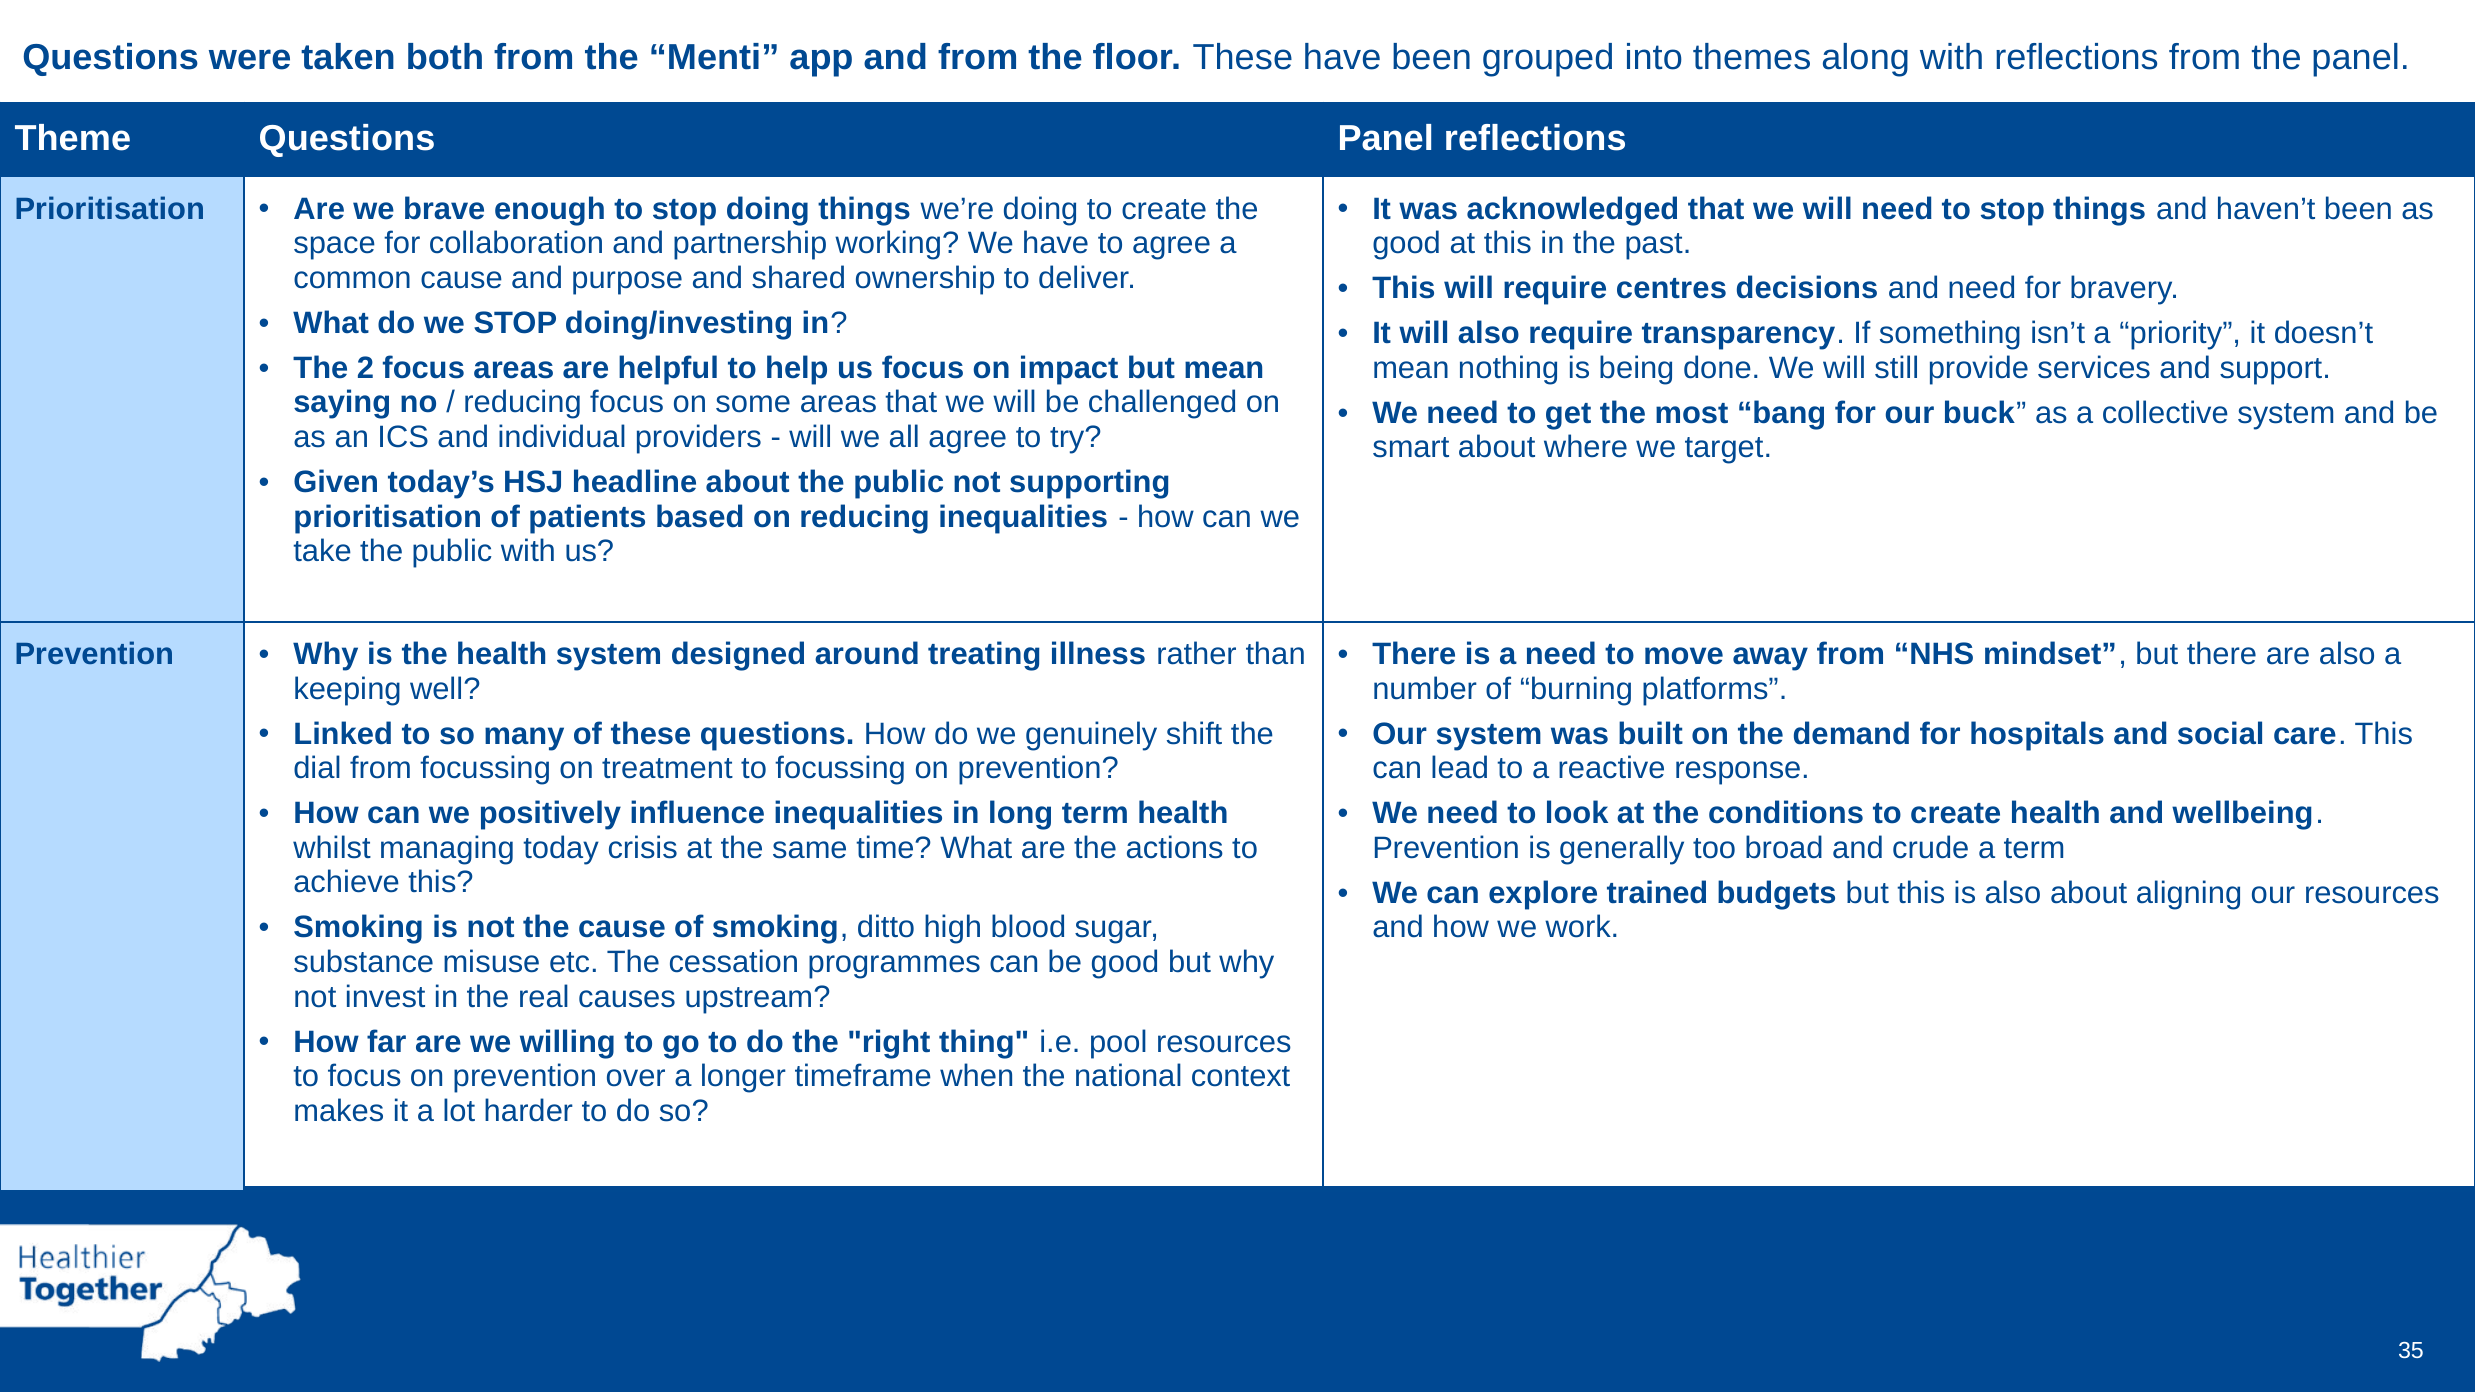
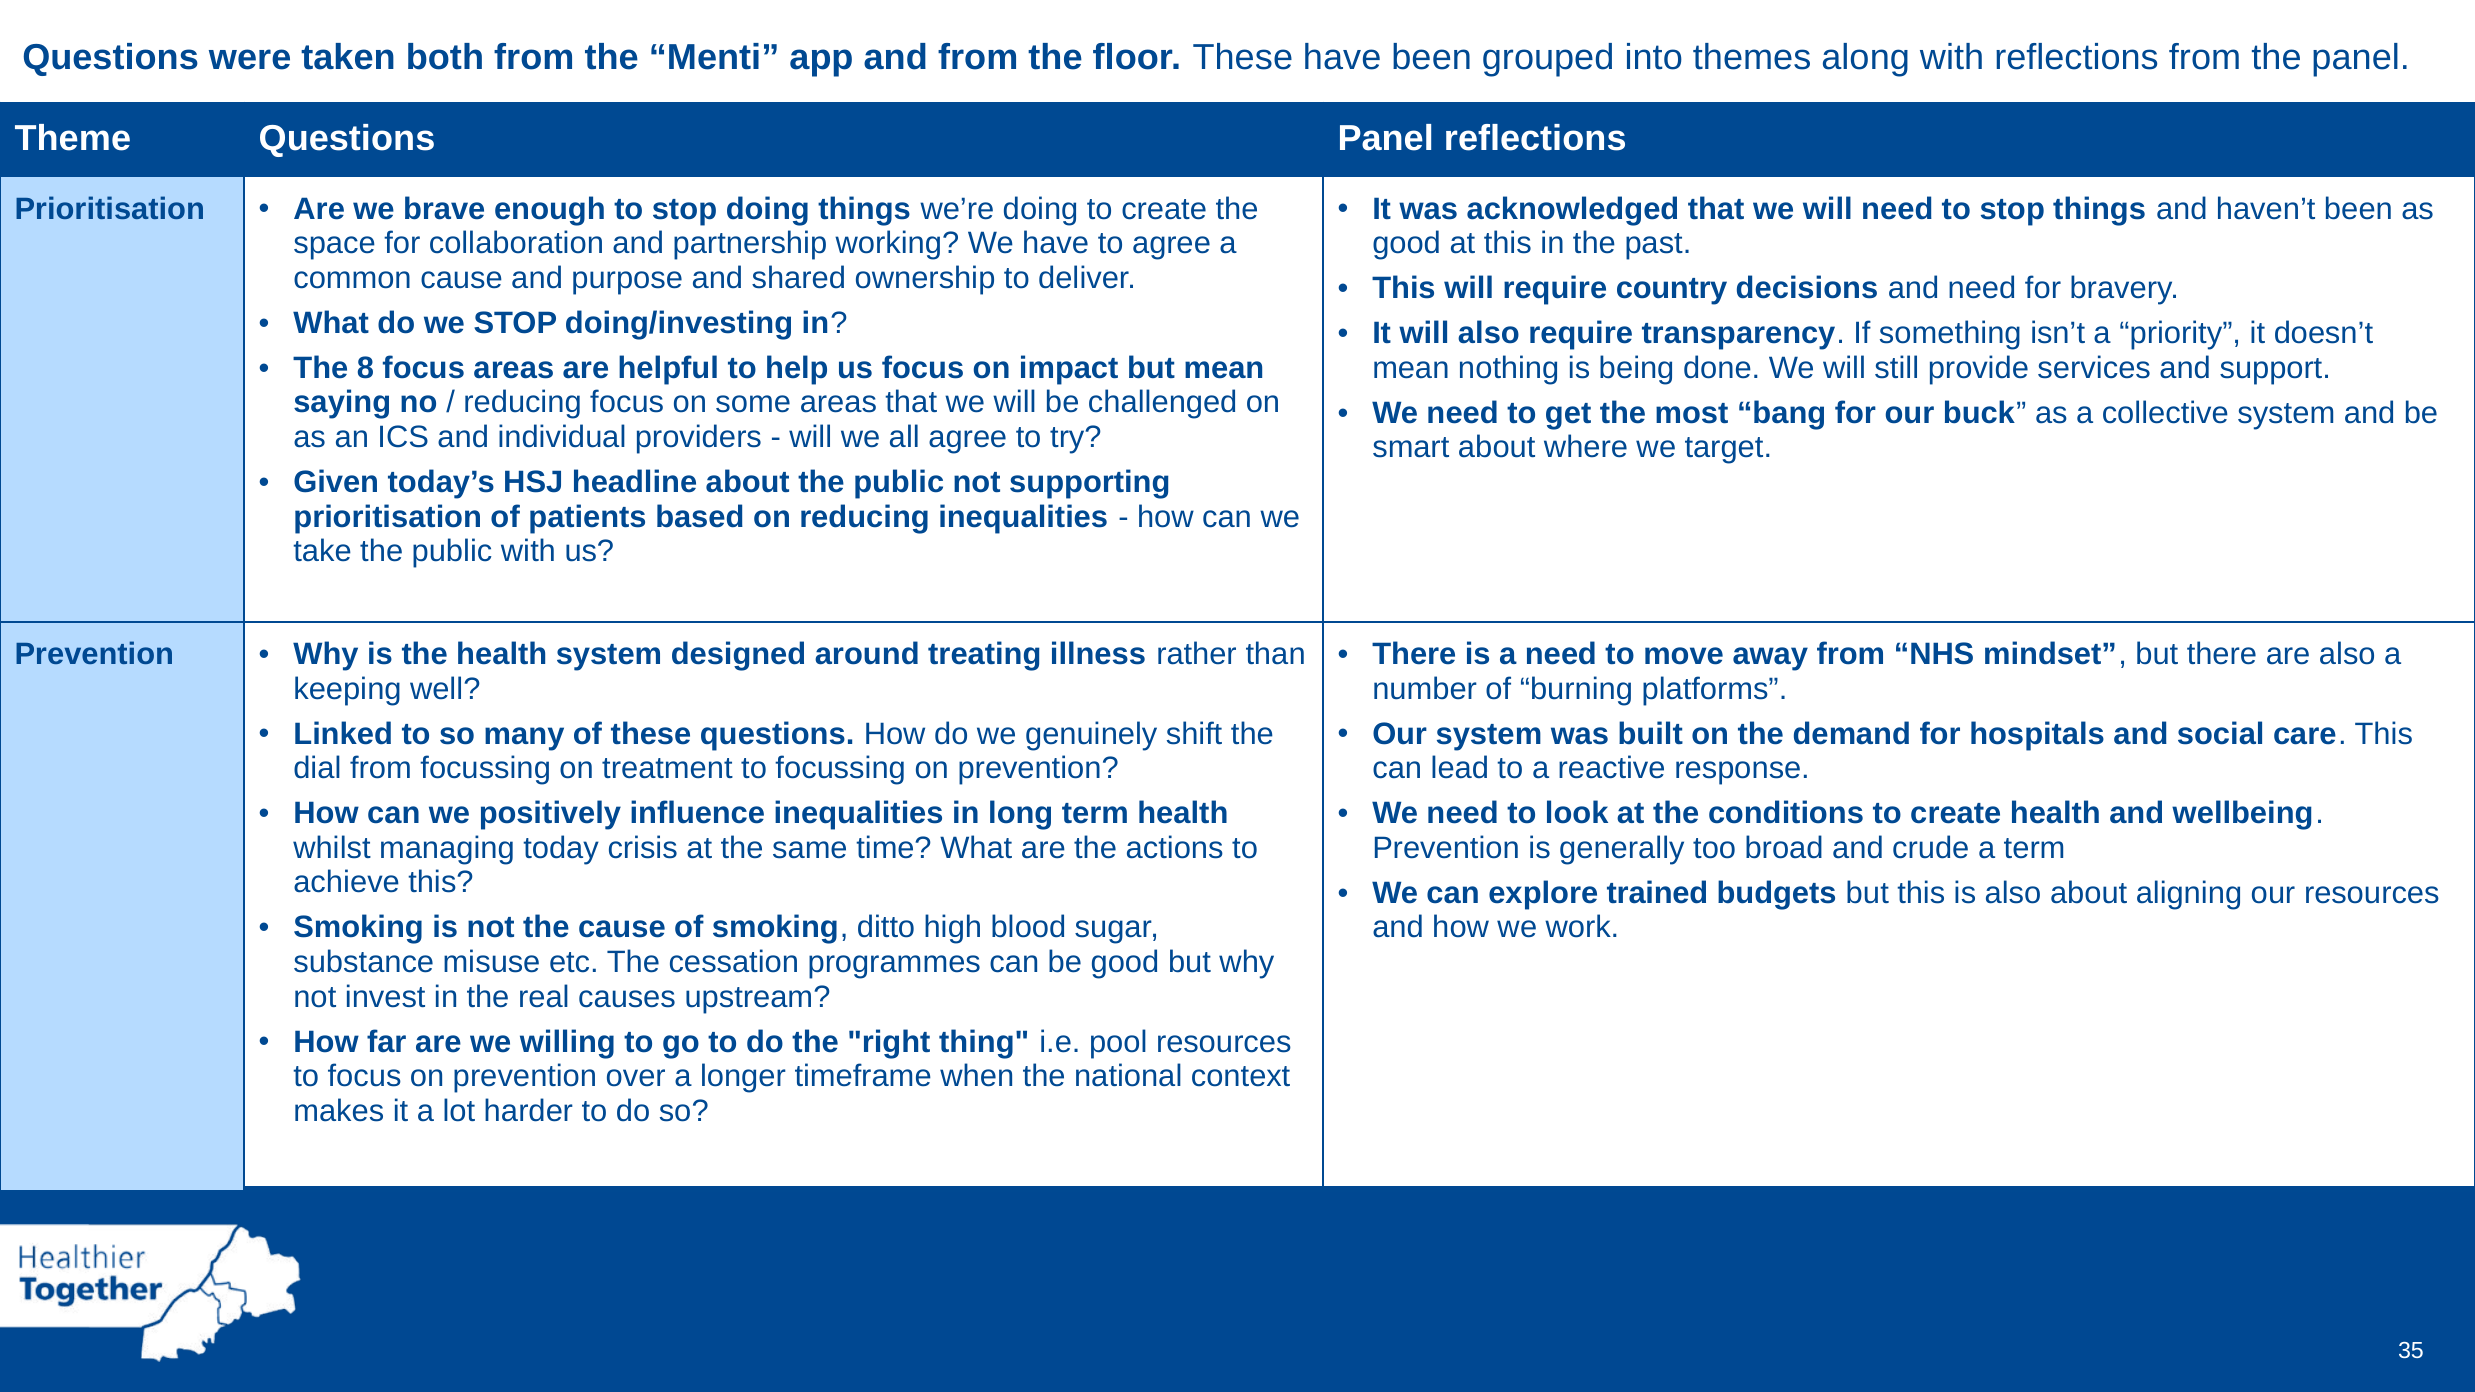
centres: centres -> country
2: 2 -> 8
